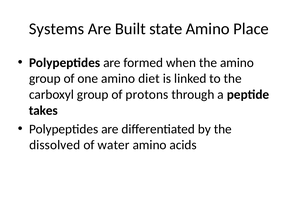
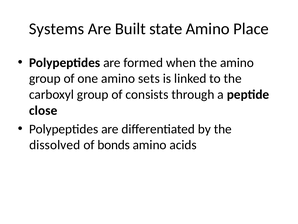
diet: diet -> sets
protons: protons -> consists
takes: takes -> close
water: water -> bonds
